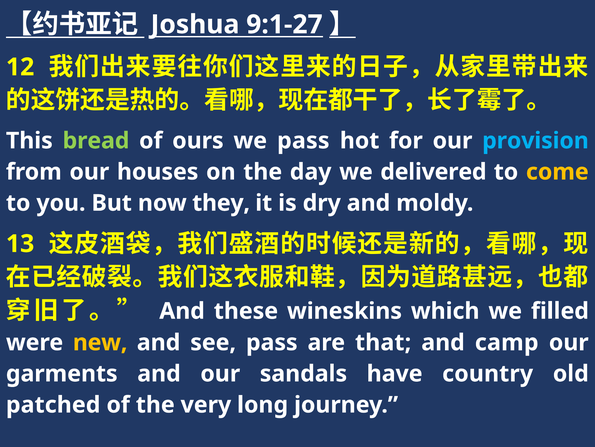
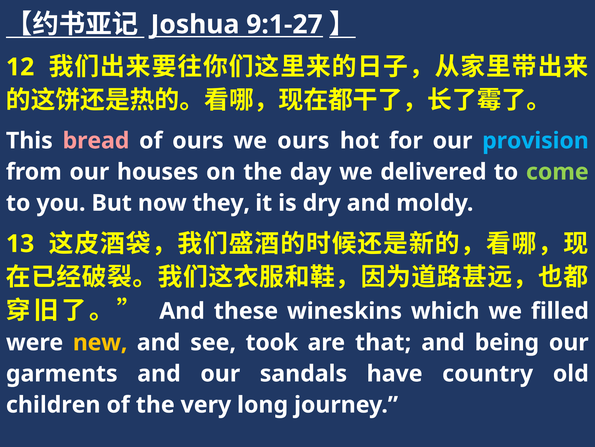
bread colour: light green -> pink
we pass: pass -> ours
come colour: yellow -> light green
see pass: pass -> took
camp: camp -> being
patched: patched -> children
